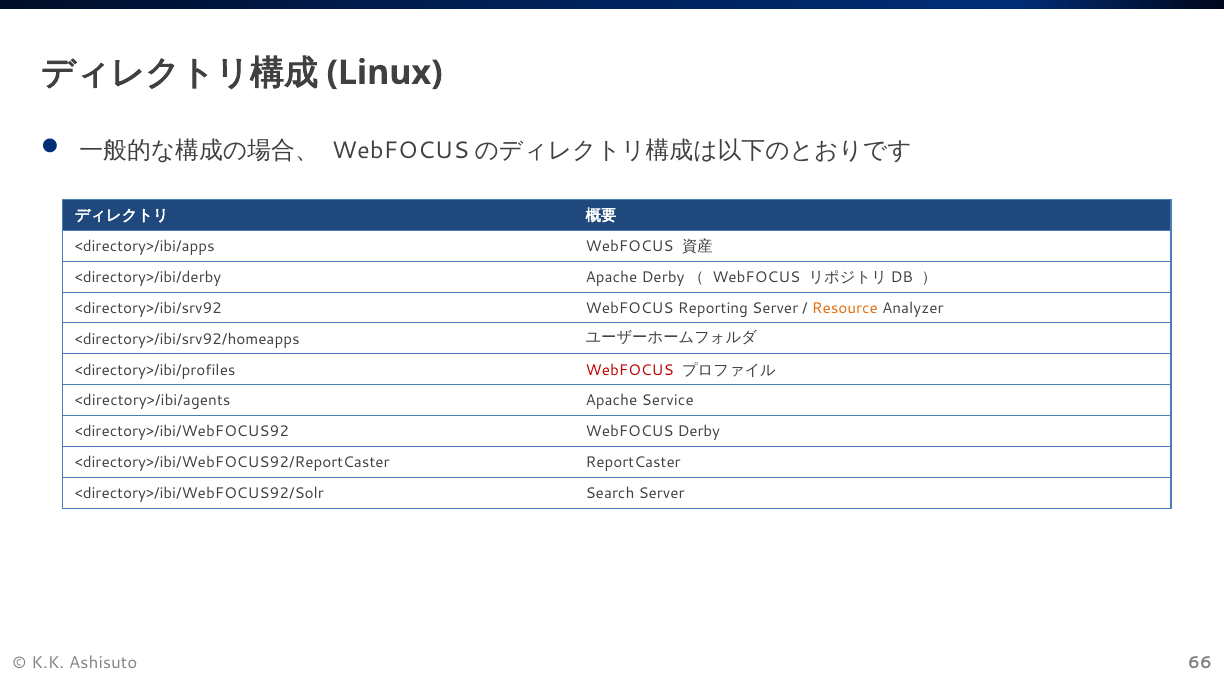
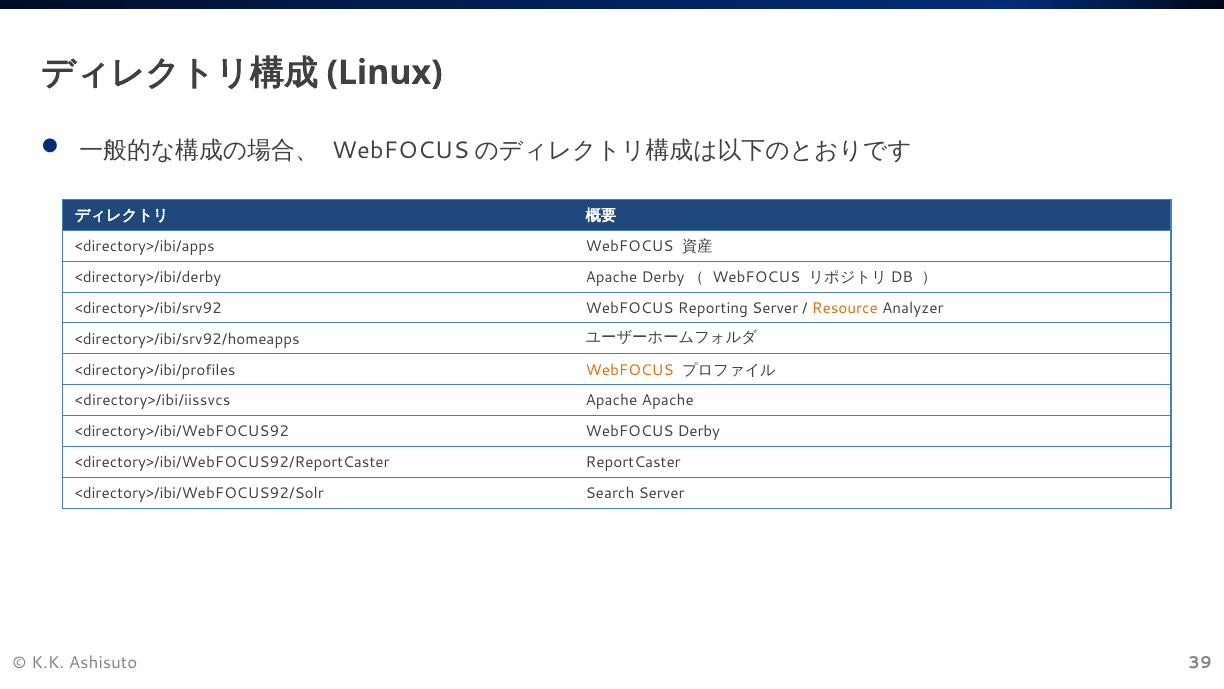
WebFOCUS at (630, 370) colour: red -> orange
<directory>/ibi/agents: <directory>/ibi/agents -> <directory>/ibi/iissvcs
Apache Service: Service -> Apache
66: 66 -> 39
